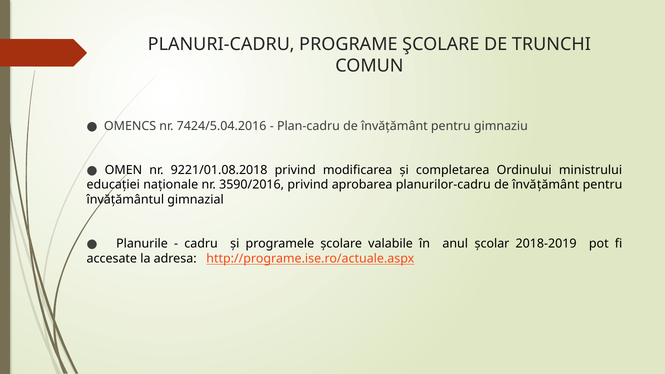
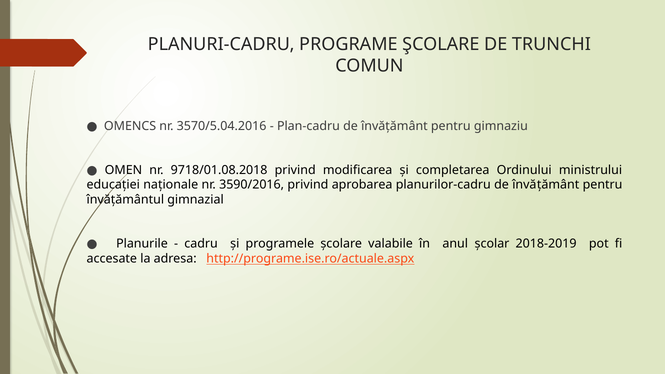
7424/5.04.2016: 7424/5.04.2016 -> 3570/5.04.2016
9221/01.08.2018: 9221/01.08.2018 -> 9718/01.08.2018
